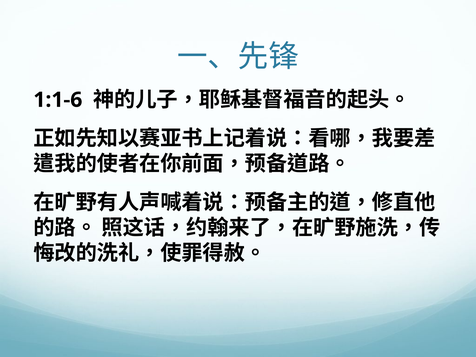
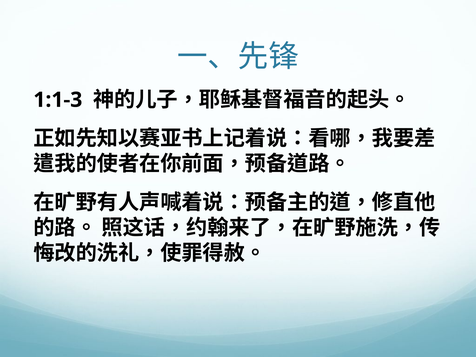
1:1-6: 1:1-6 -> 1:1-3
